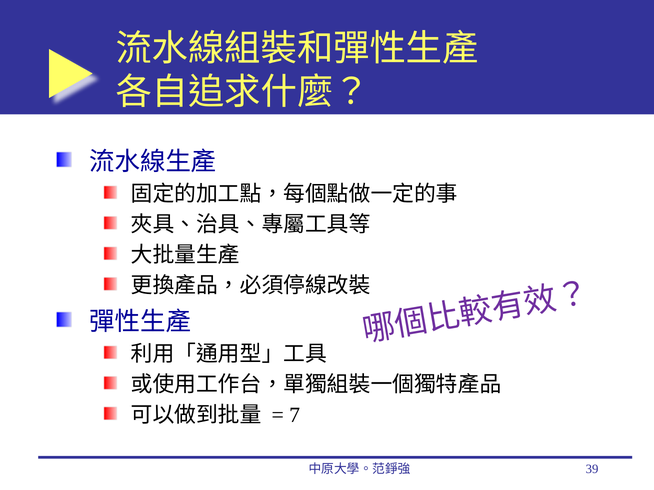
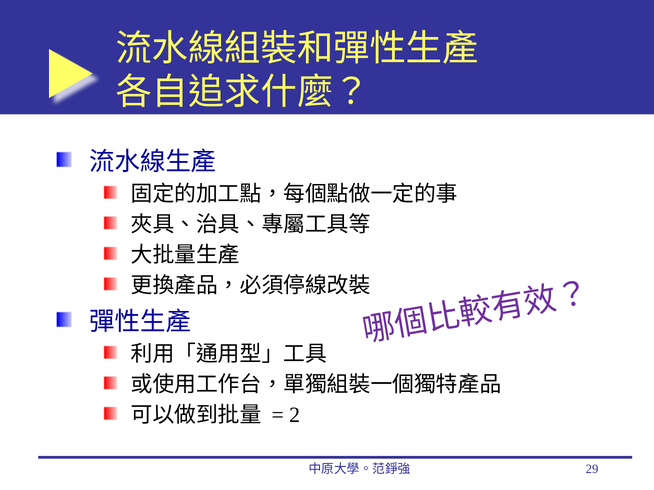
7: 7 -> 2
39: 39 -> 29
